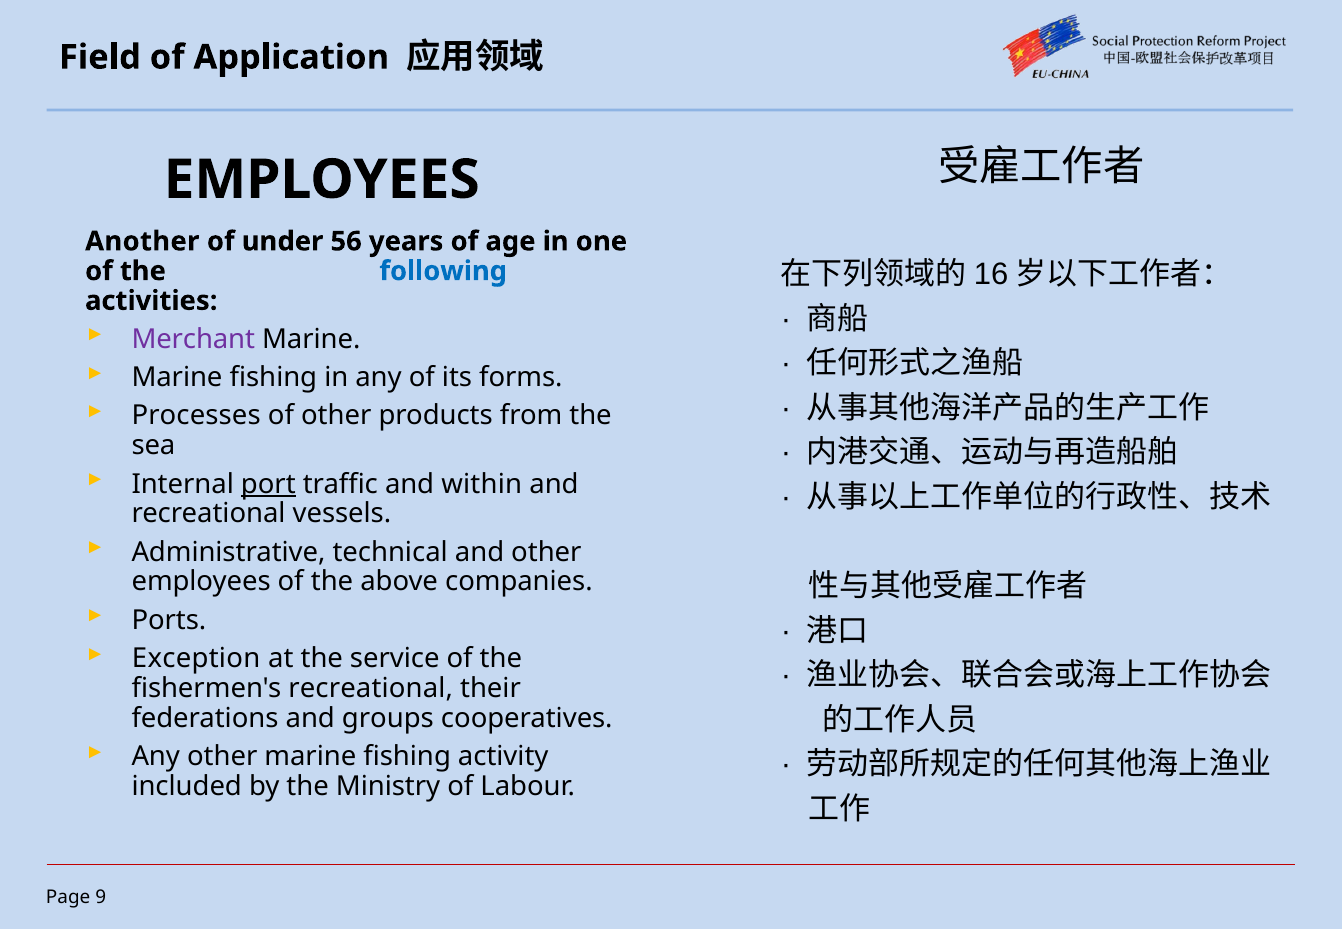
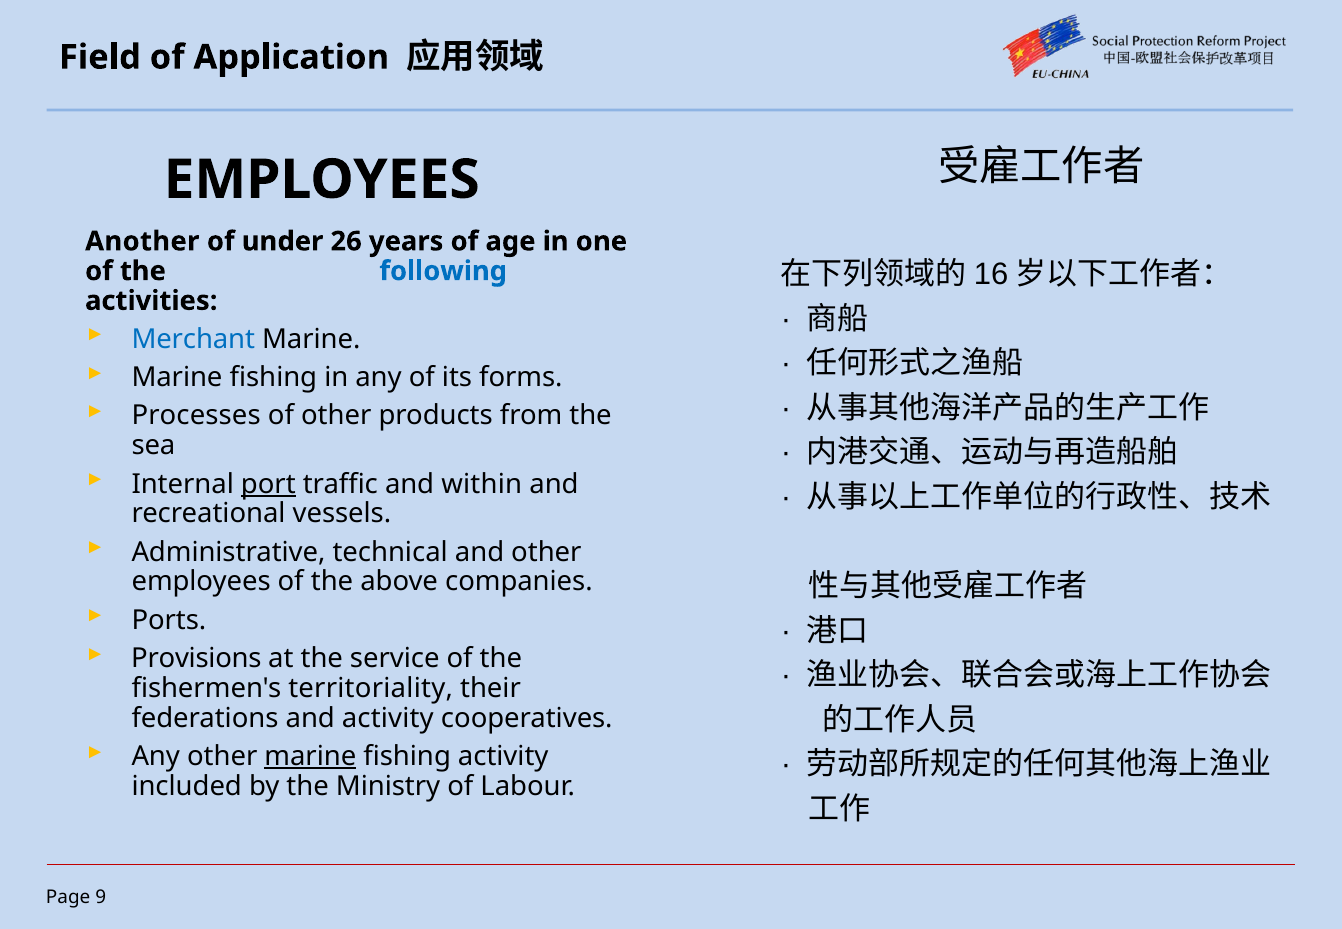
56: 56 -> 26
Merchant colour: purple -> blue
Exception: Exception -> Provisions
fishermen's recreational: recreational -> territoriality
and groups: groups -> activity
marine at (310, 756) underline: none -> present
